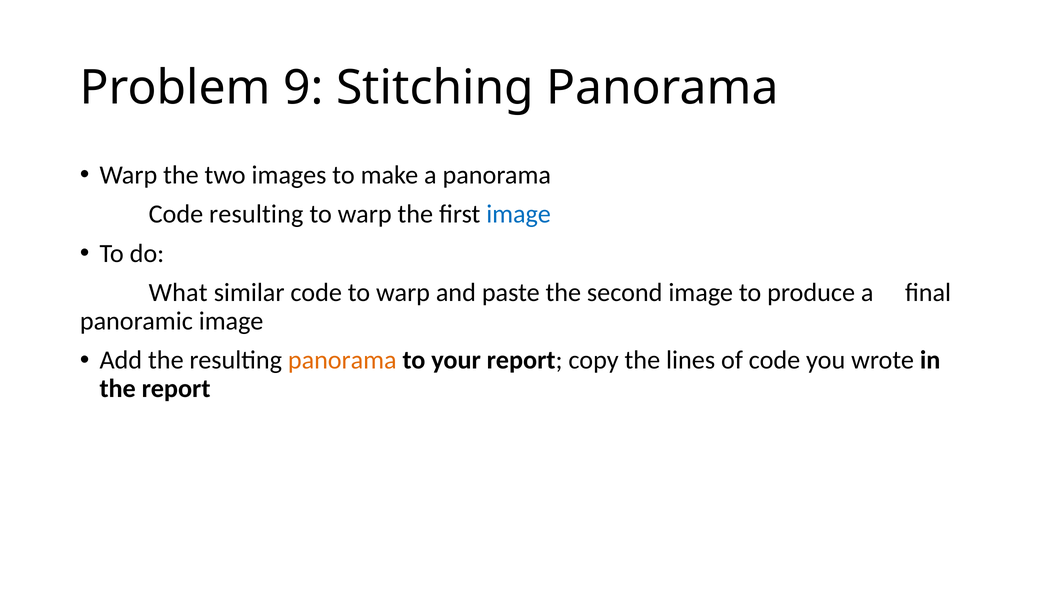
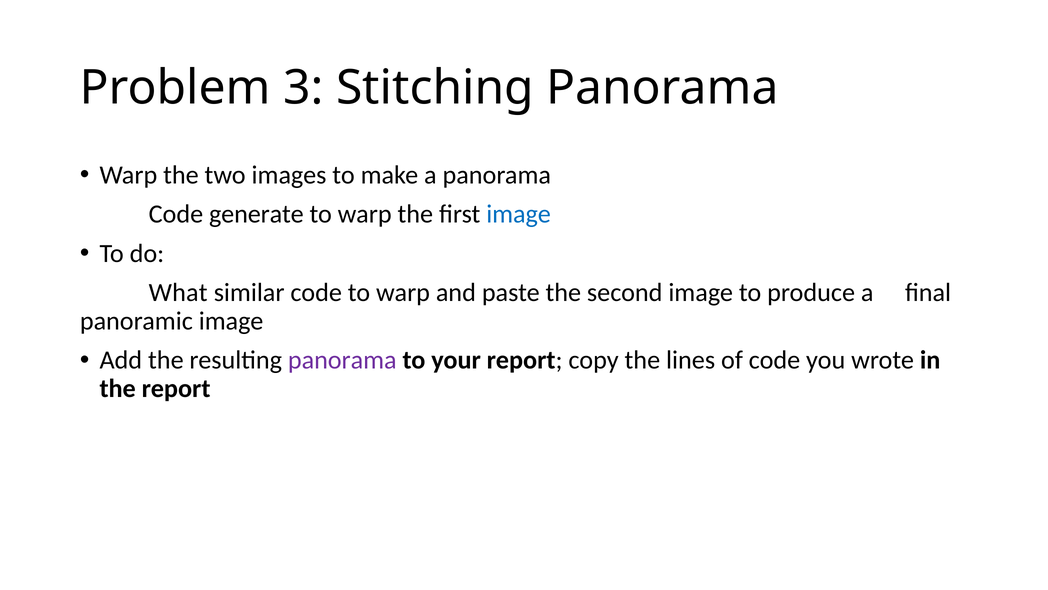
9: 9 -> 3
Code resulting: resulting -> generate
panorama at (342, 360) colour: orange -> purple
